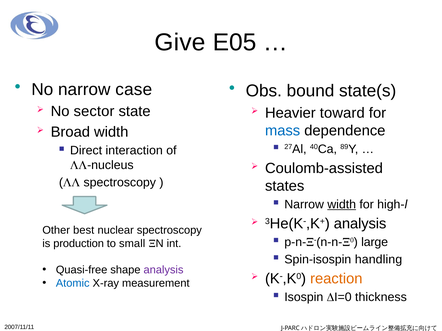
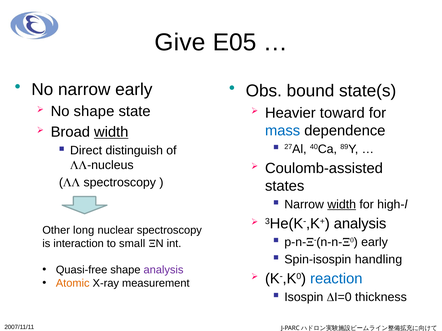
narrow case: case -> early
No sector: sector -> shape
width at (111, 132) underline: none -> present
interaction: interaction -> distinguish
best: best -> long
large at (375, 242): large -> early
production: production -> interaction
reaction colour: orange -> blue
Atomic colour: blue -> orange
